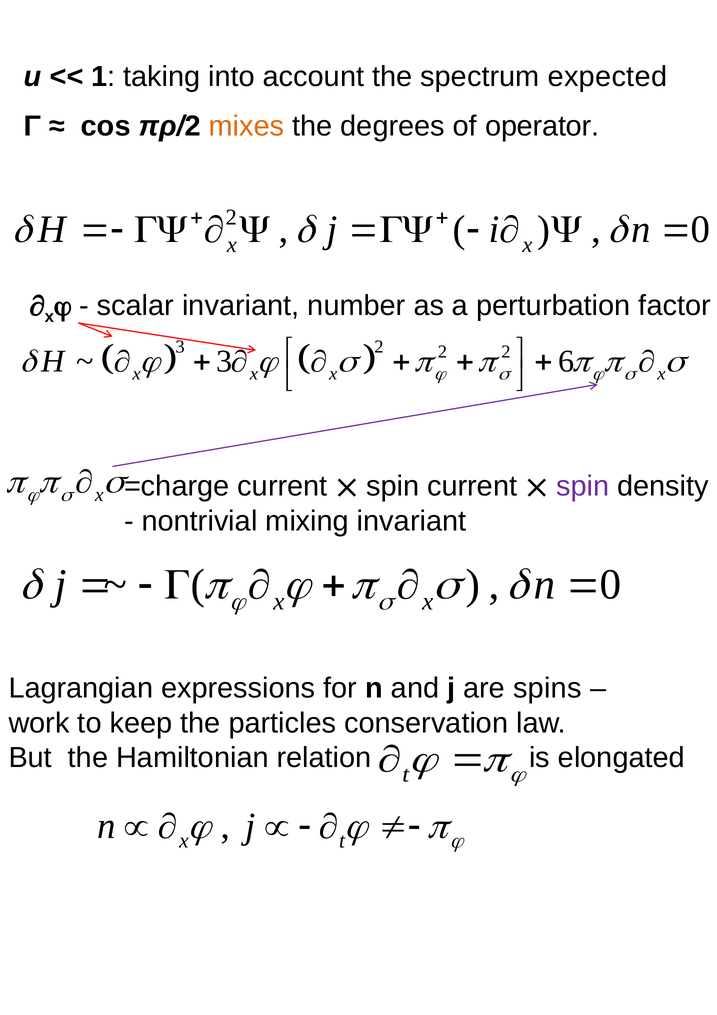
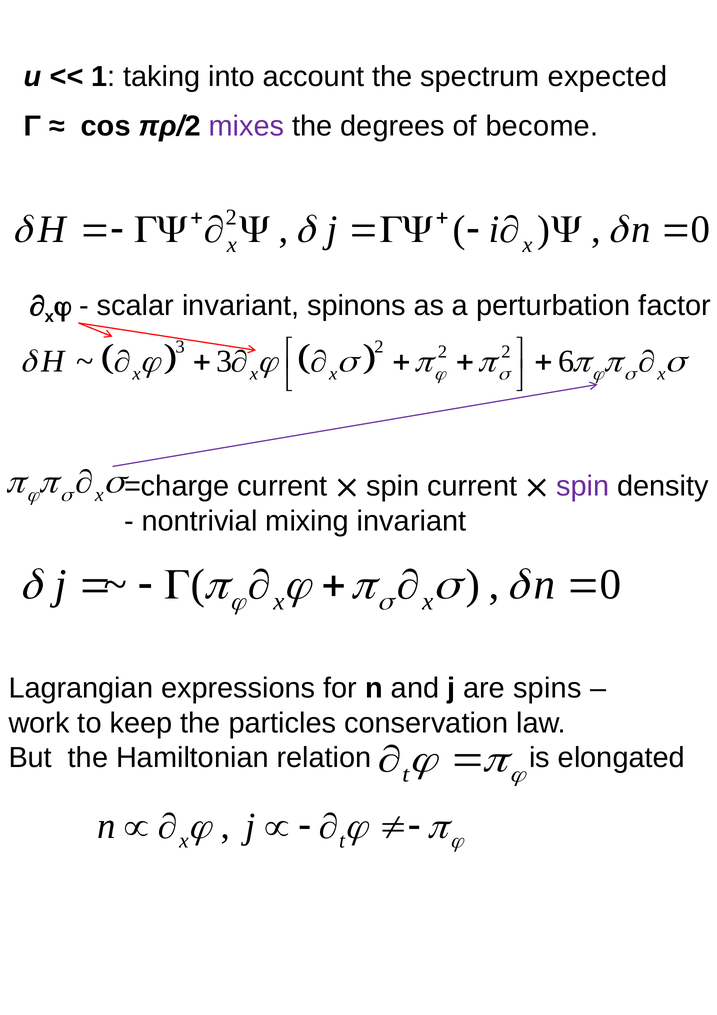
mixes colour: orange -> purple
operator: operator -> become
number: number -> spinons
